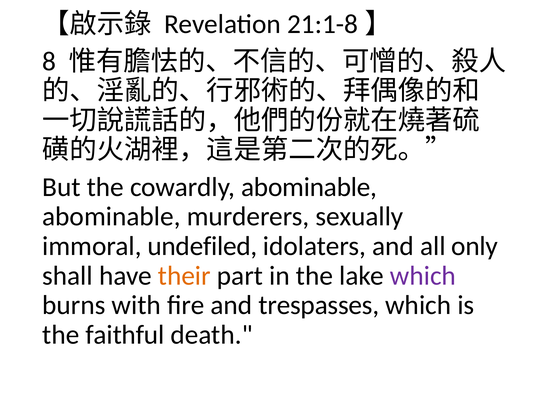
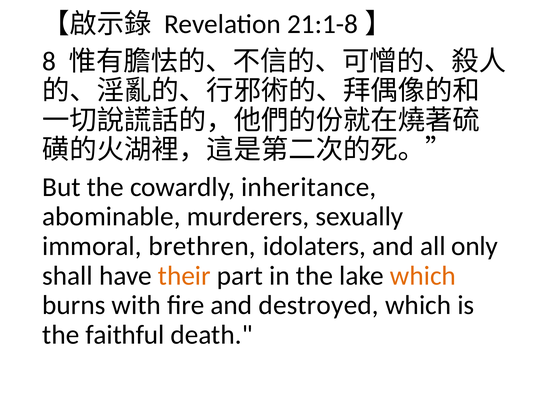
cowardly abominable: abominable -> inheritance
undefiled: undefiled -> brethren
which at (423, 276) colour: purple -> orange
trespasses: trespasses -> destroyed
